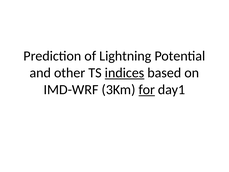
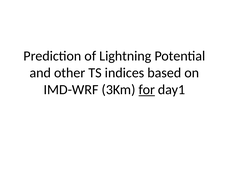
indices underline: present -> none
